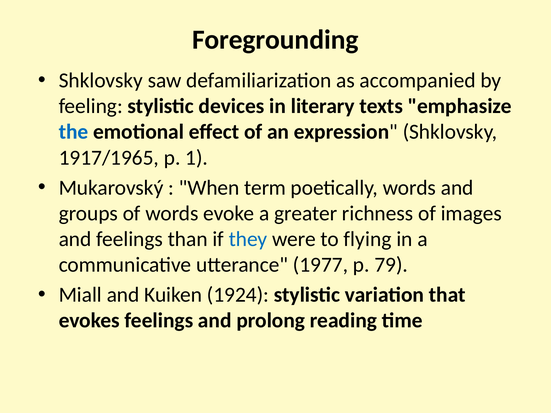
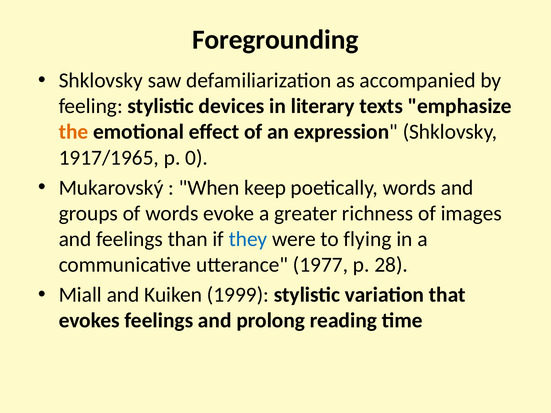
the colour: blue -> orange
1: 1 -> 0
term: term -> keep
79: 79 -> 28
1924: 1924 -> 1999
